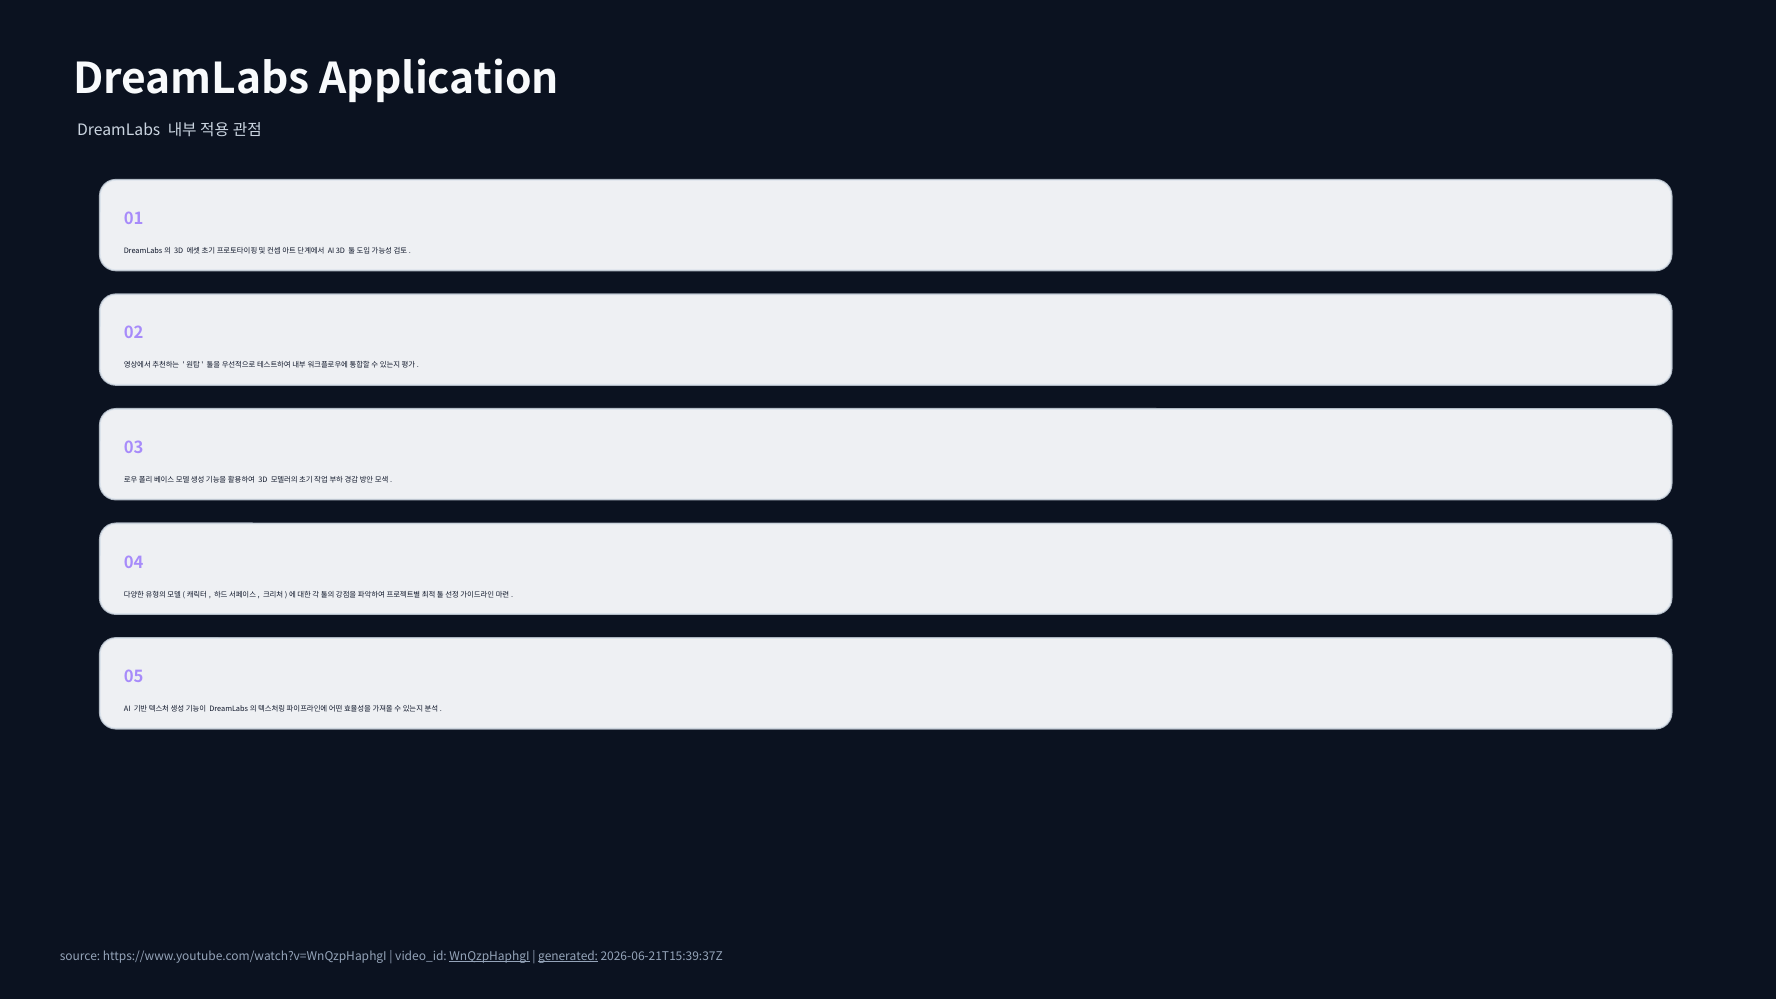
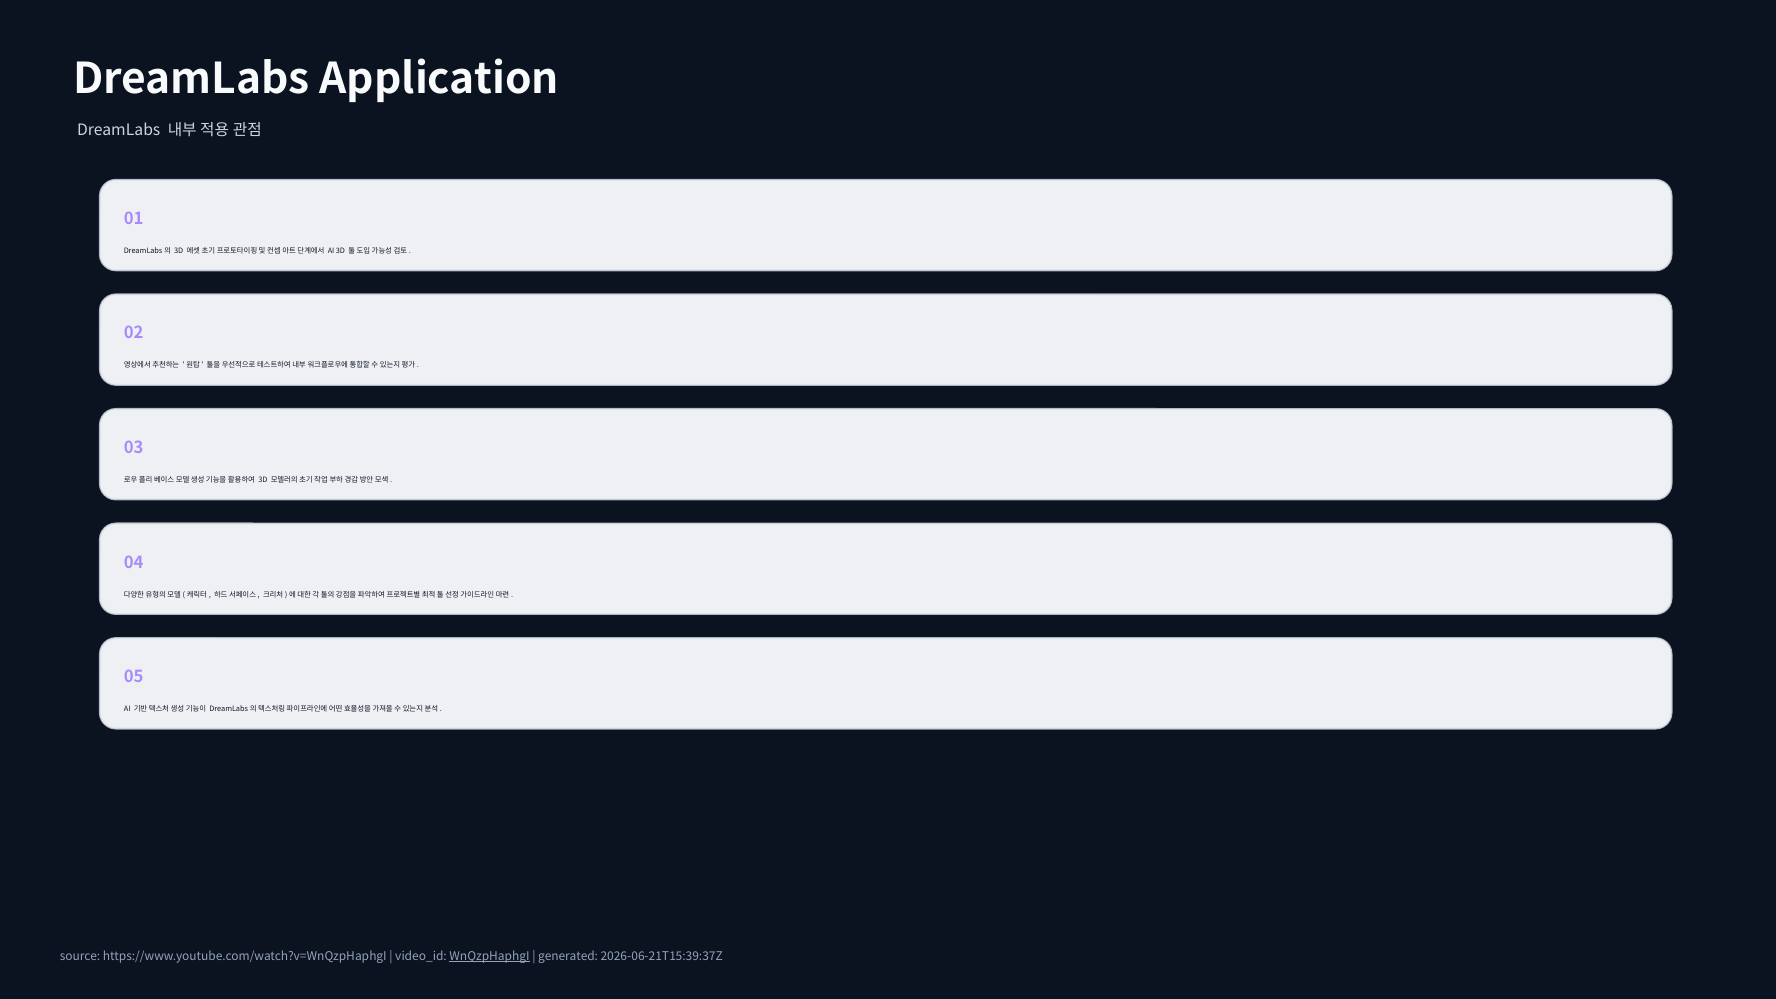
generated underline: present -> none
